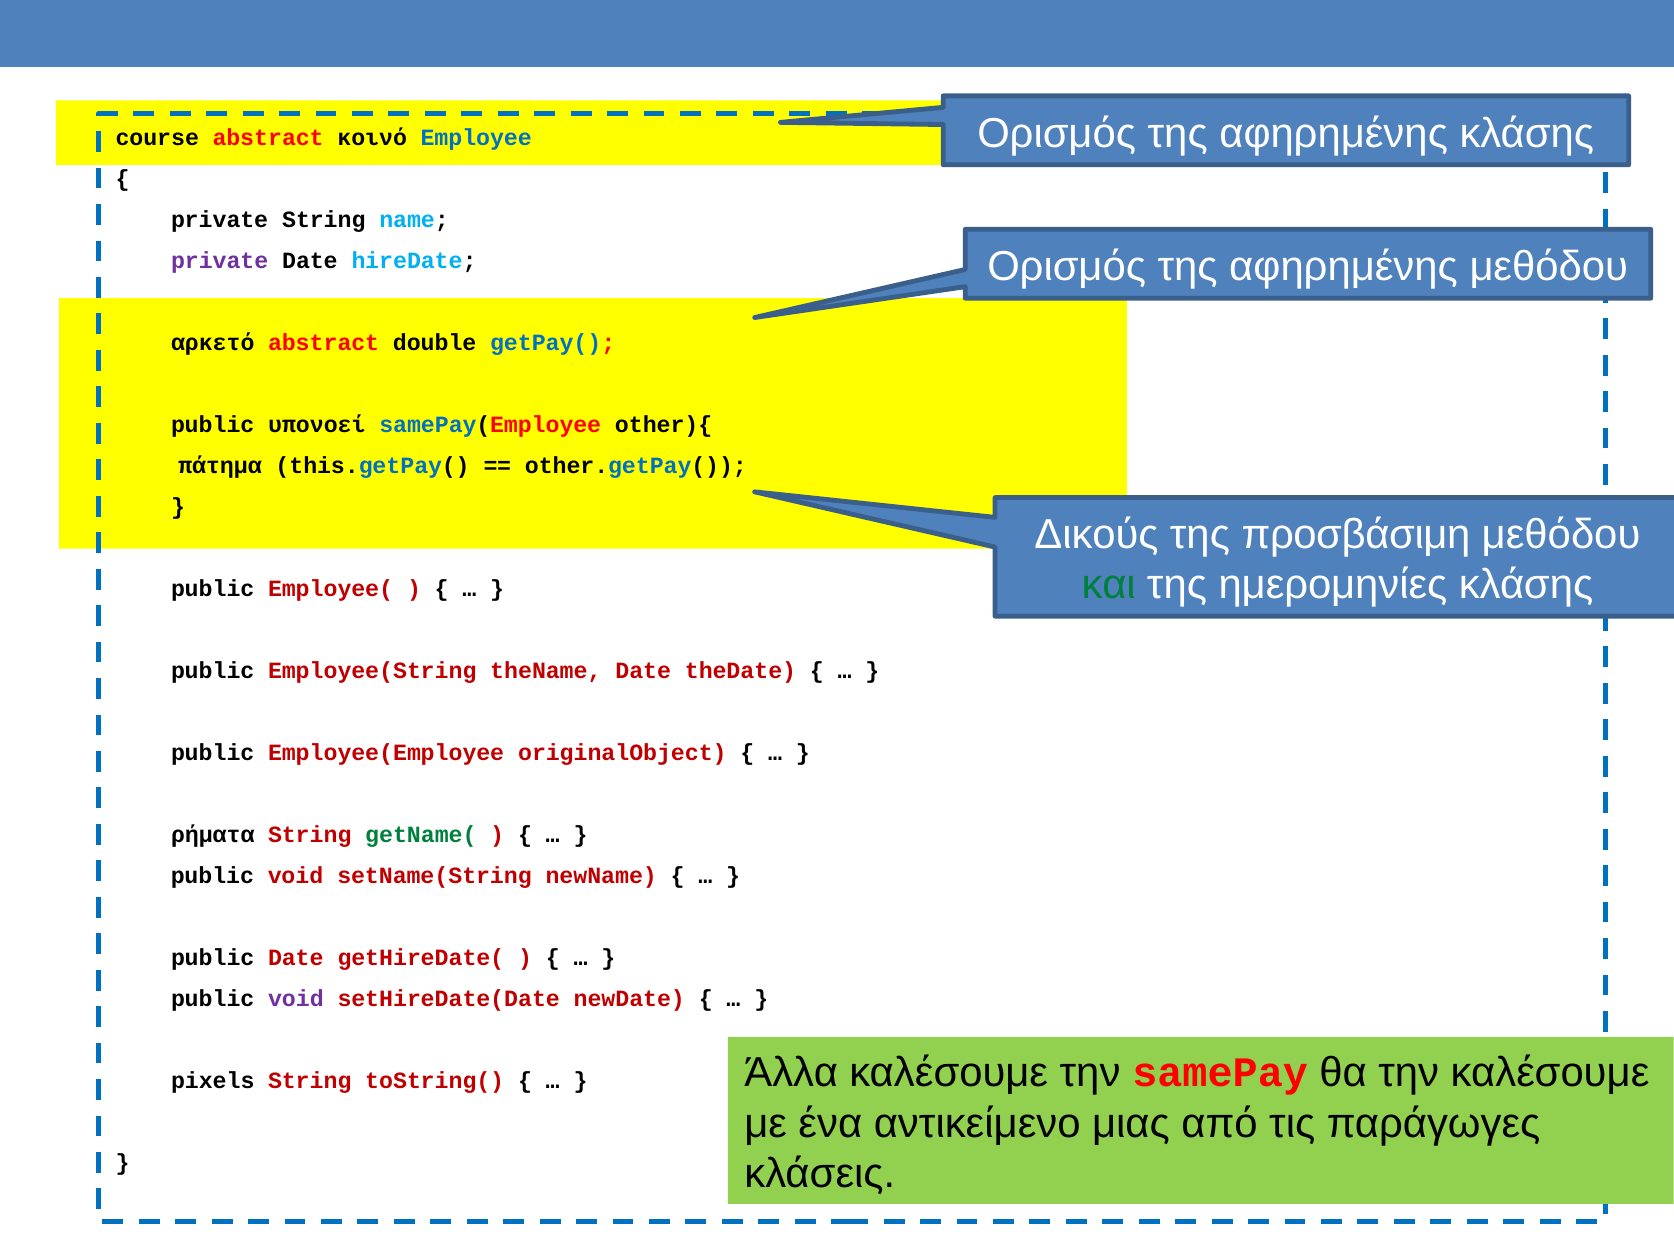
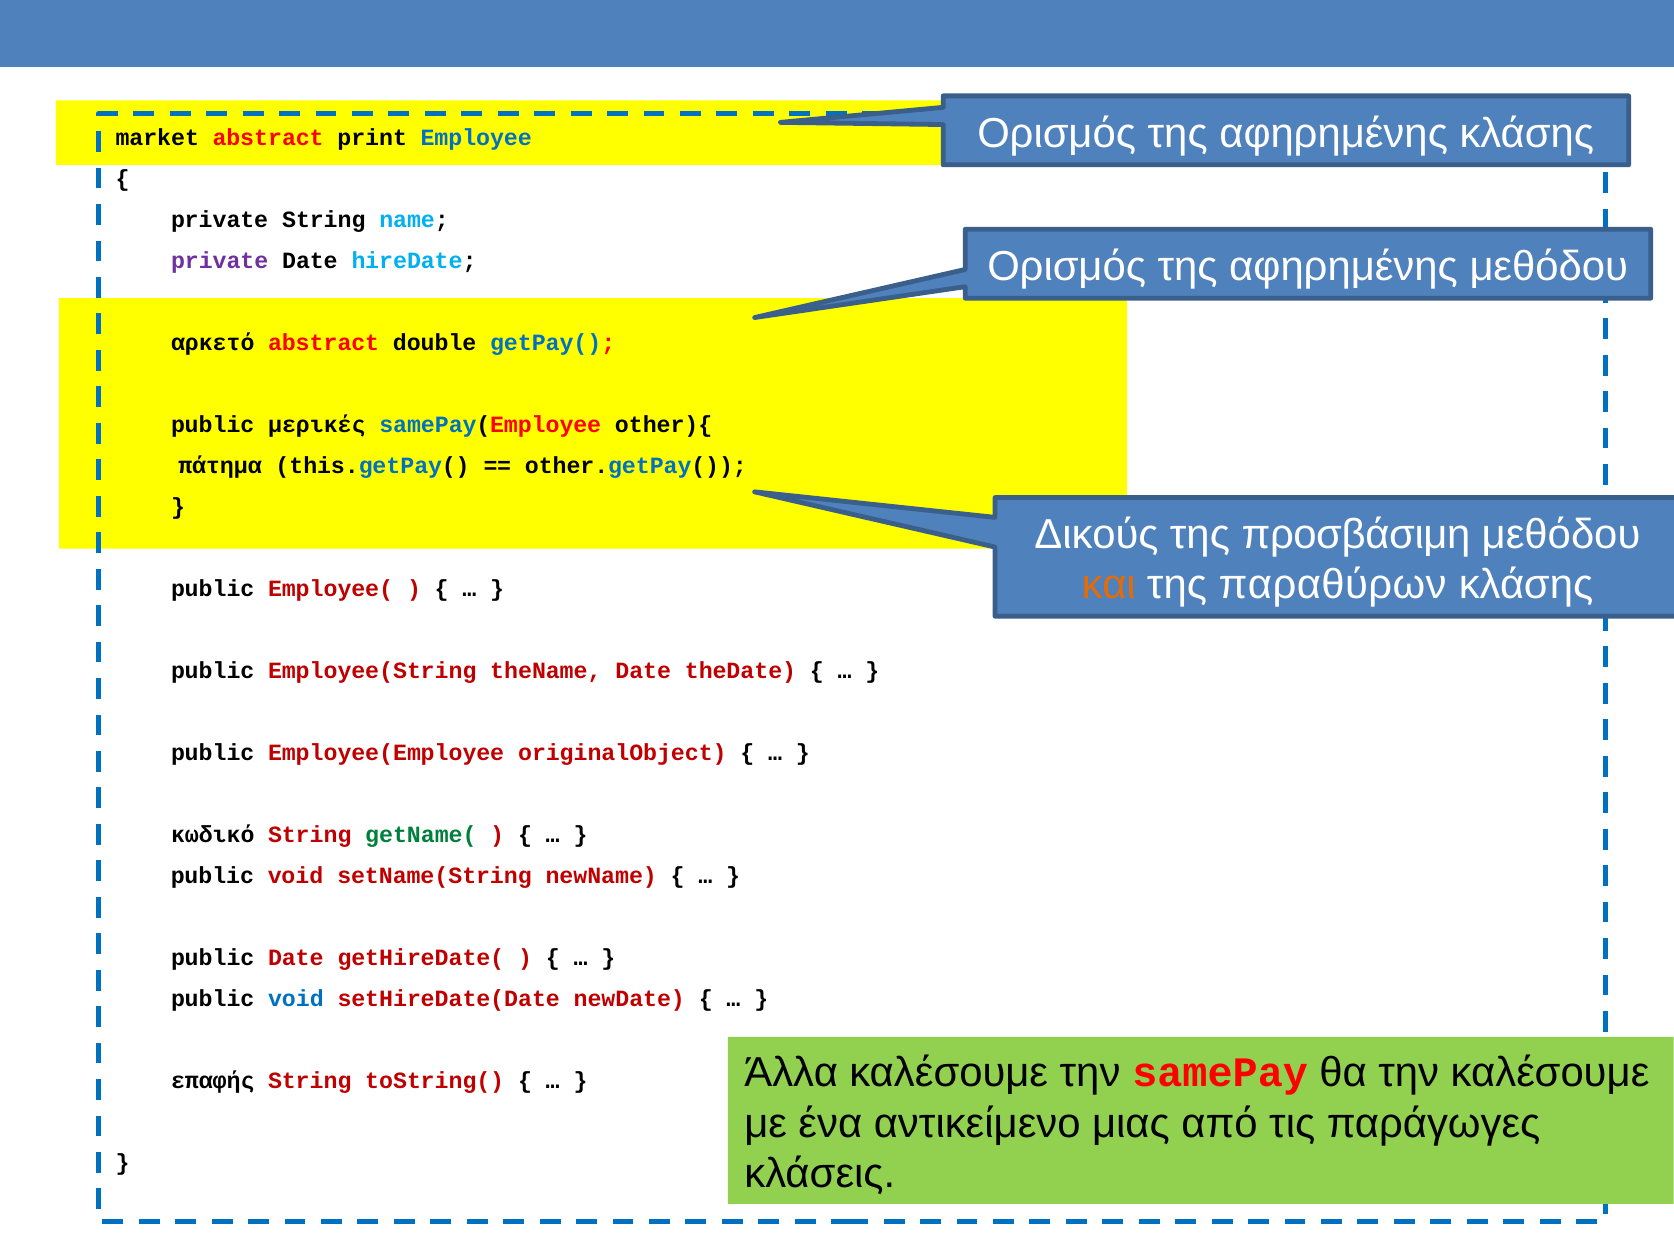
course: course -> market
κοινό: κοινό -> print
υπονοεί: υπονοεί -> μερικές
και colour: green -> orange
ημερομηνίες: ημερομηνίες -> παραθύρων
ρήματα: ρήματα -> κωδικό
void at (296, 998) colour: purple -> blue
pixels: pixels -> επαφής
